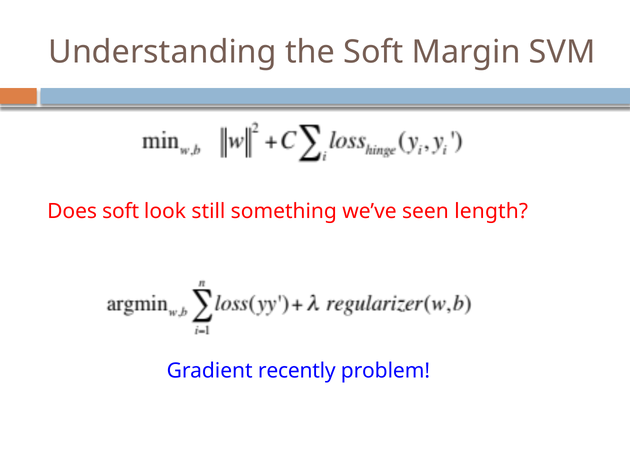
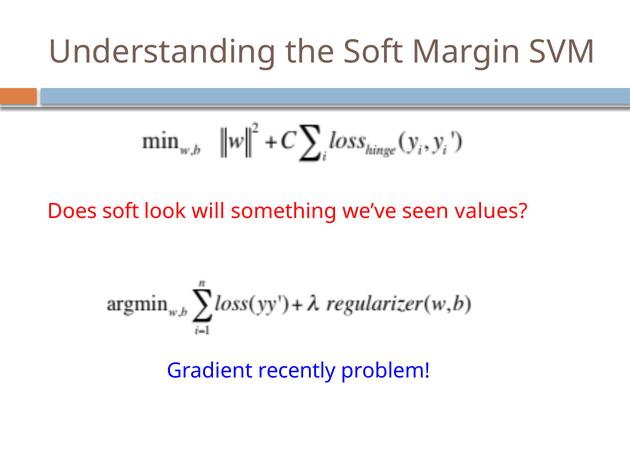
still: still -> will
length: length -> values
